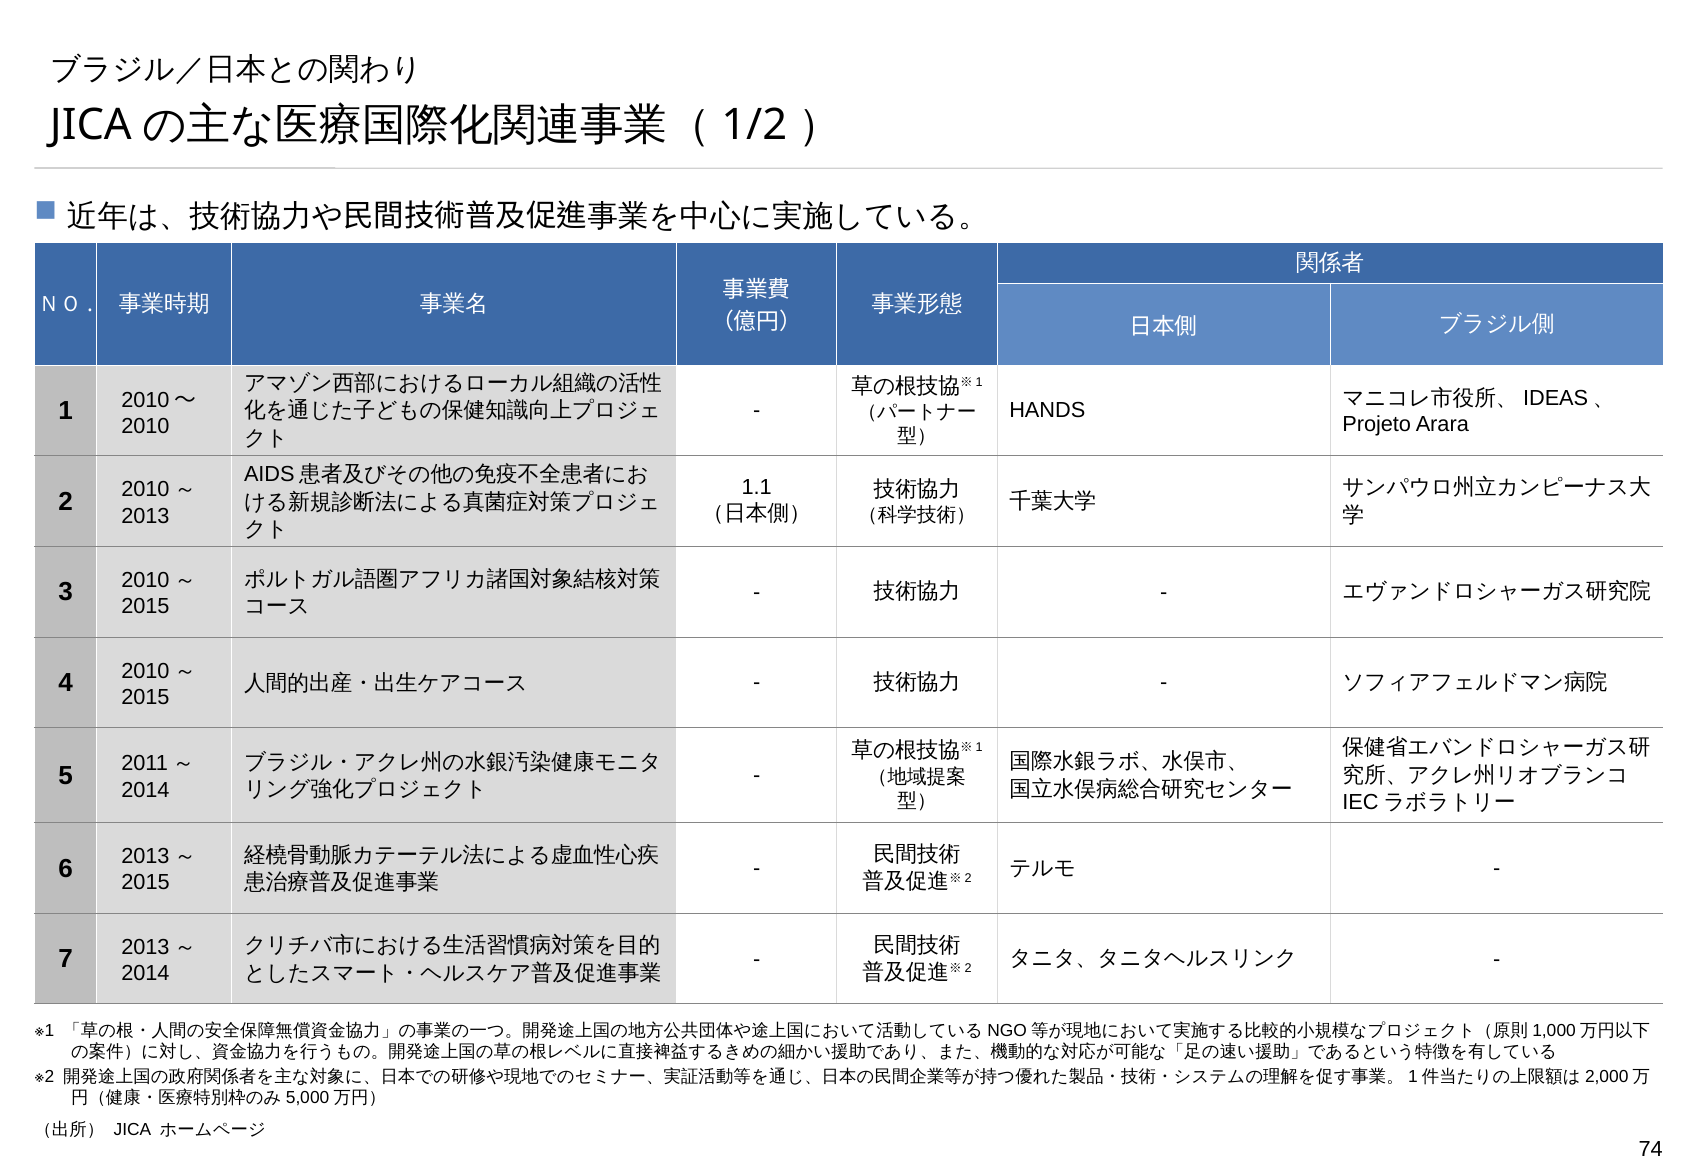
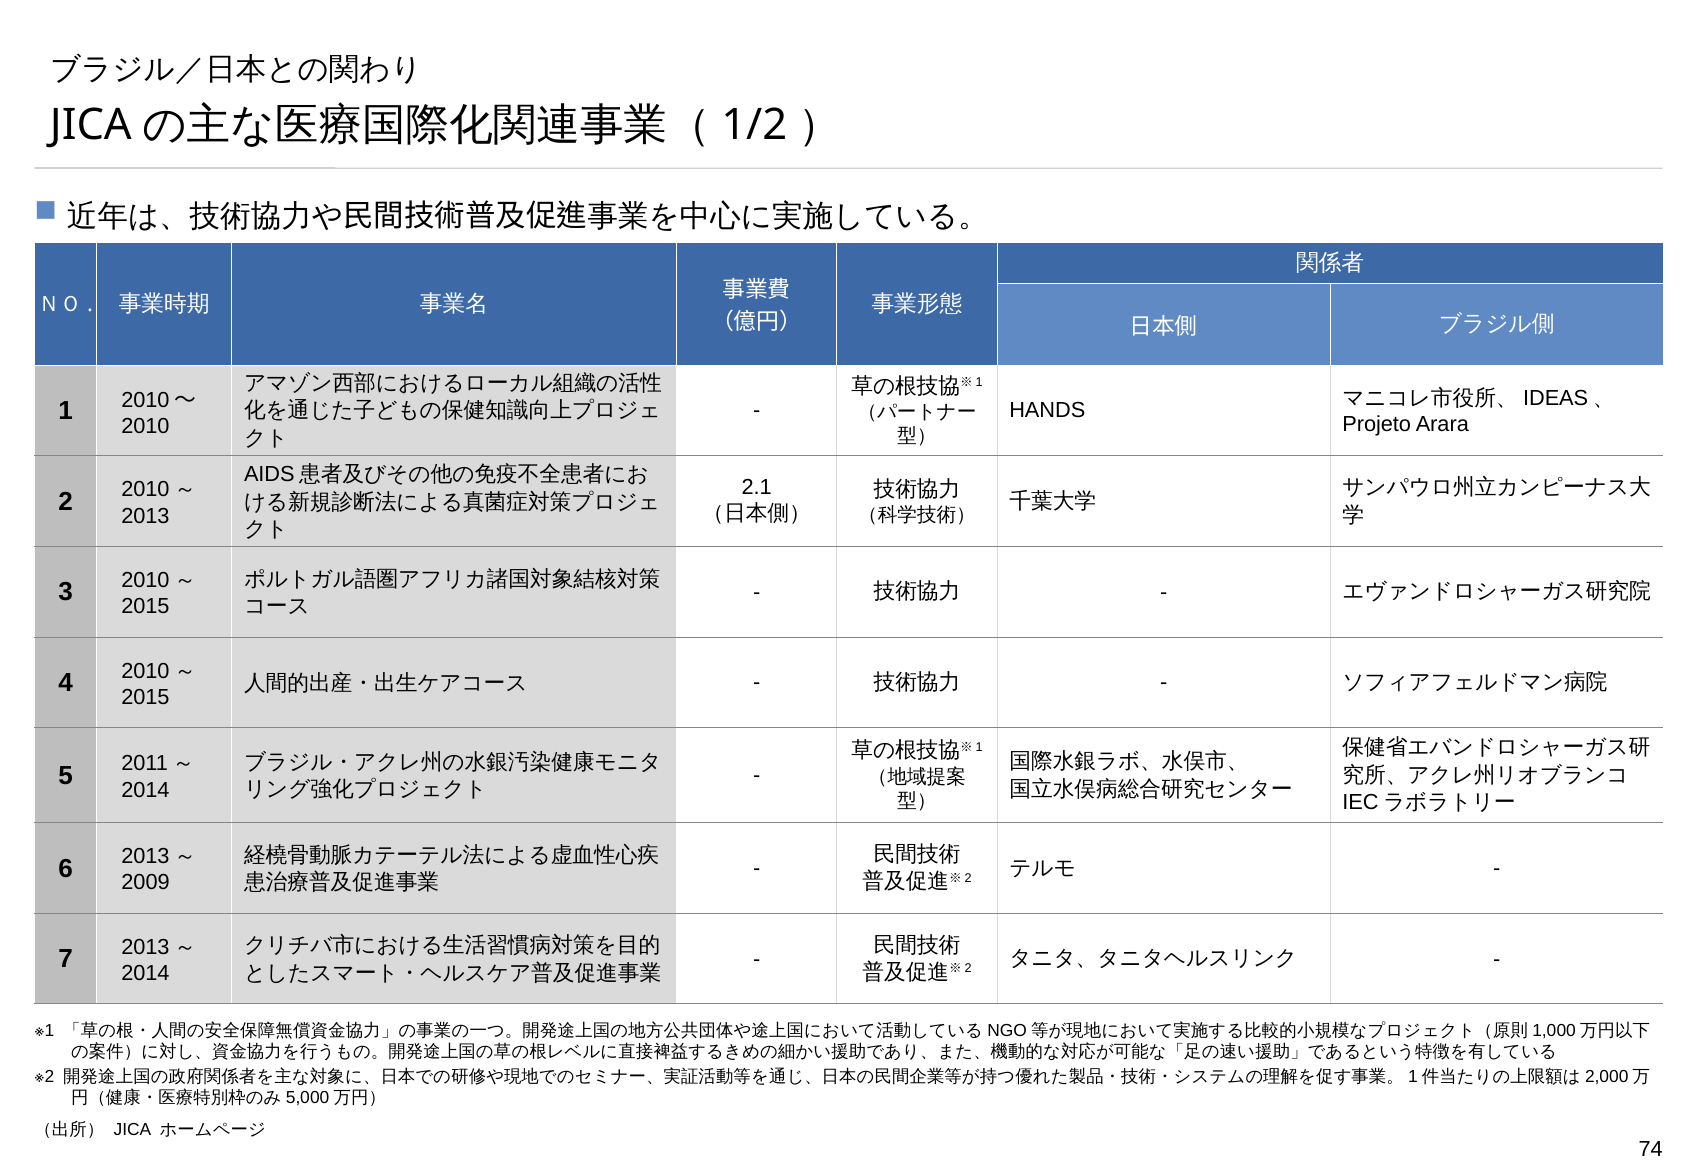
1.1: 1.1 -> 2.1
2015 at (146, 883): 2015 -> 2009
